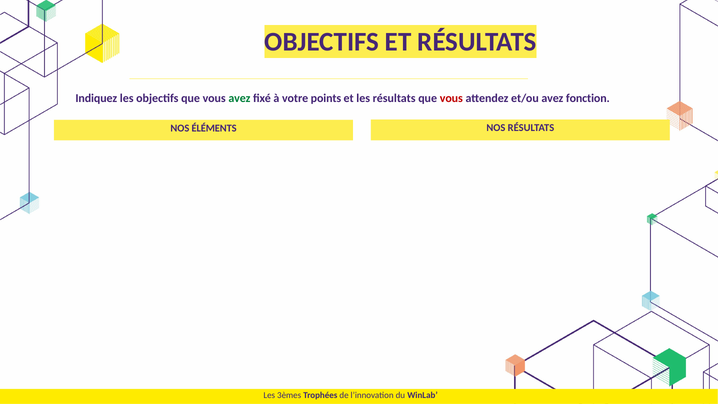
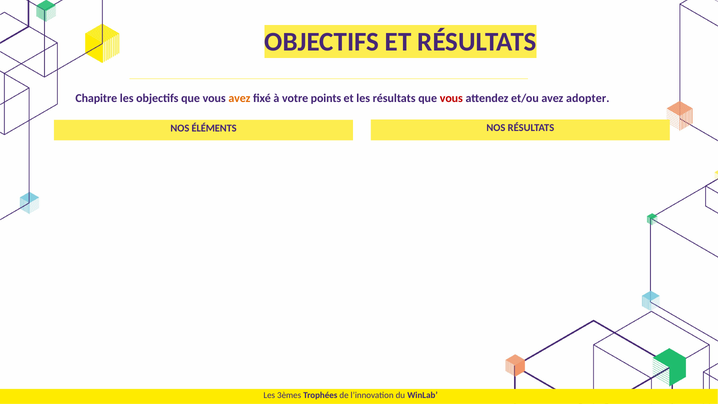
Indiquez: Indiquez -> Chapitre
avez at (239, 98) colour: green -> orange
fonction: fonction -> adopter
